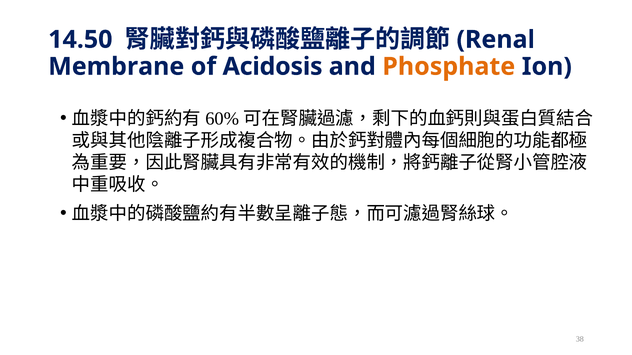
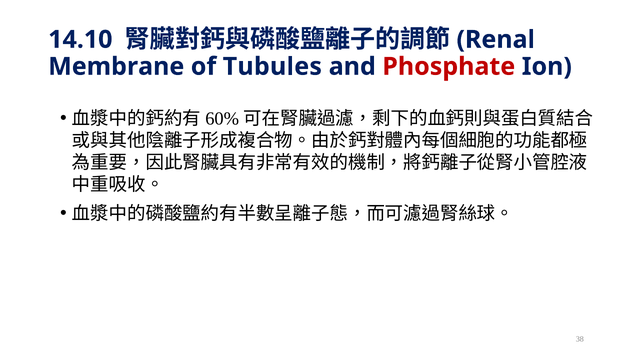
14.50: 14.50 -> 14.10
Acidosis: Acidosis -> Tubules
Phosphate colour: orange -> red
